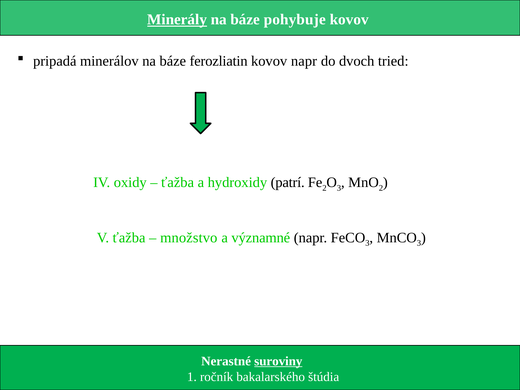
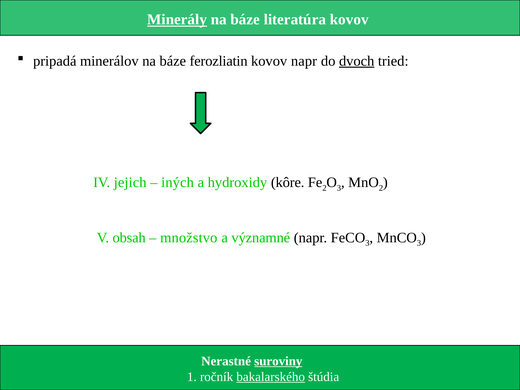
pohybuje: pohybuje -> literatúra
dvoch underline: none -> present
oxidy: oxidy -> jejich
ťažba at (178, 182): ťažba -> iných
patrí: patrí -> kôre
V ťažba: ťažba -> obsah
bakalarského underline: none -> present
